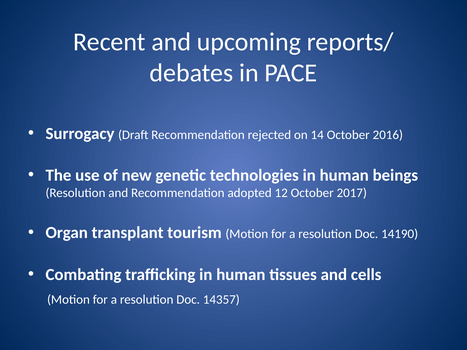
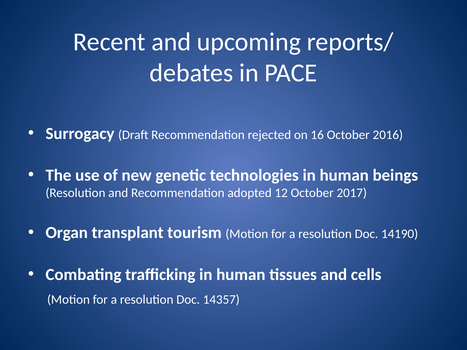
14: 14 -> 16
